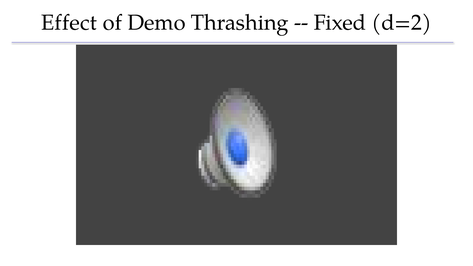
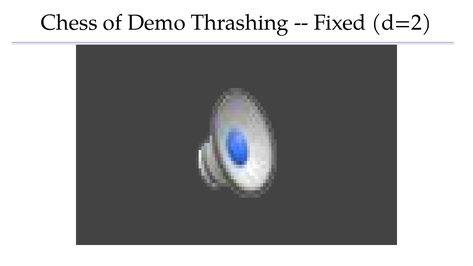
Effect: Effect -> Chess
